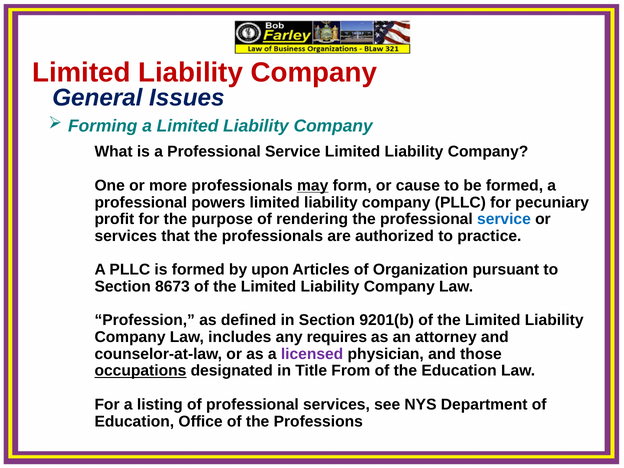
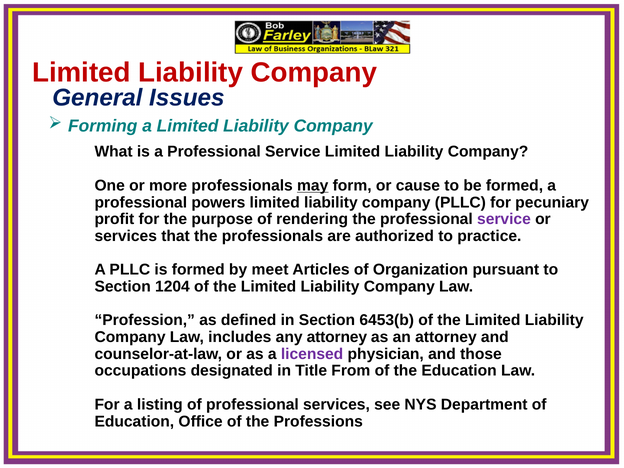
service at (504, 219) colour: blue -> purple
upon: upon -> meet
8673: 8673 -> 1204
9201(b: 9201(b -> 6453(b
any requires: requires -> attorney
occupations underline: present -> none
